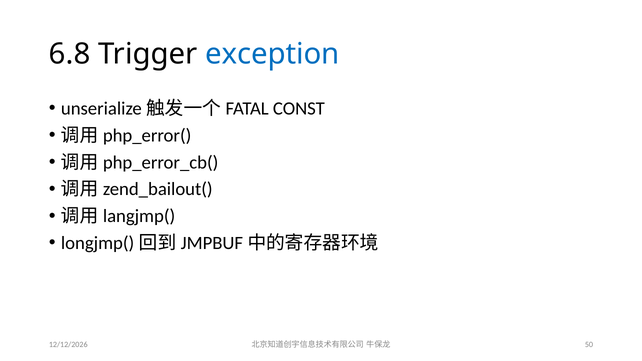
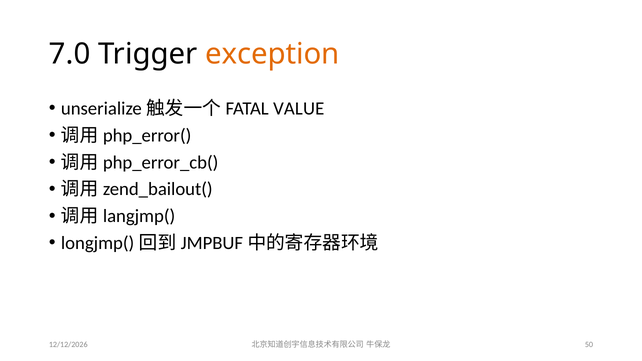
6.8: 6.8 -> 7.0
exception colour: blue -> orange
CONST: CONST -> VALUE
